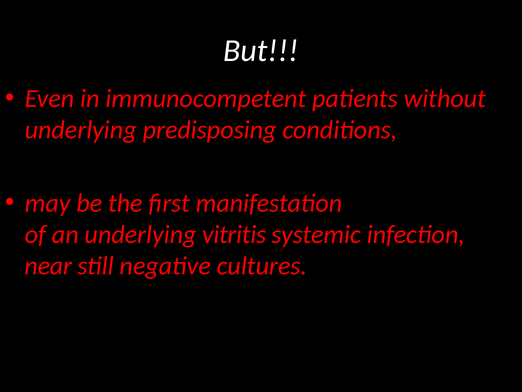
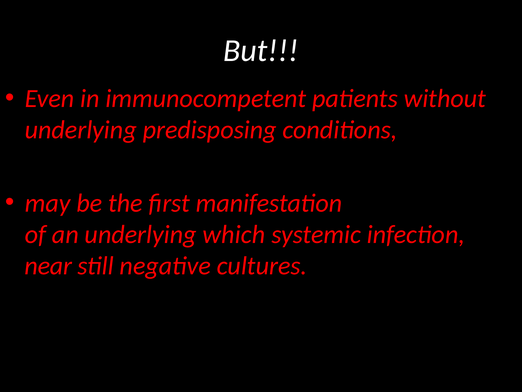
vitritis: vitritis -> which
